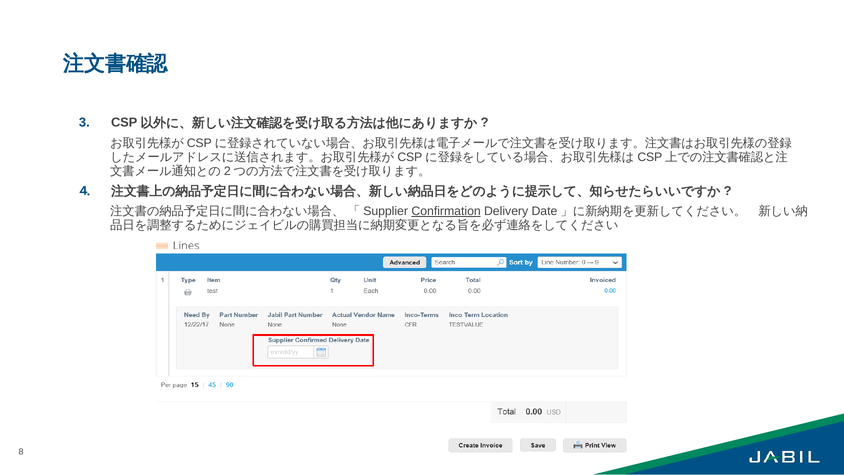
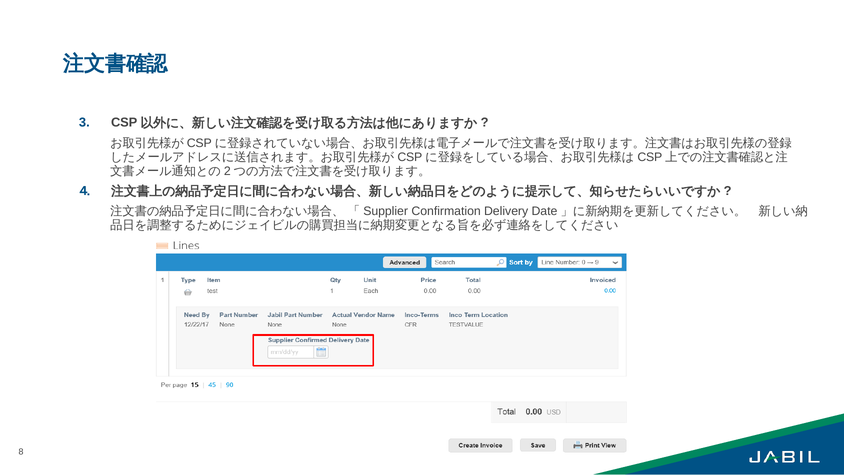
Confirmation underline: present -> none
